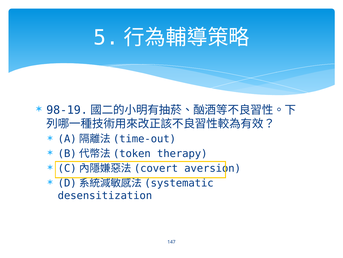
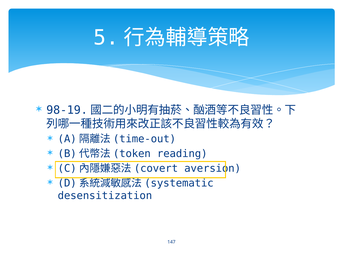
therapy: therapy -> reading
